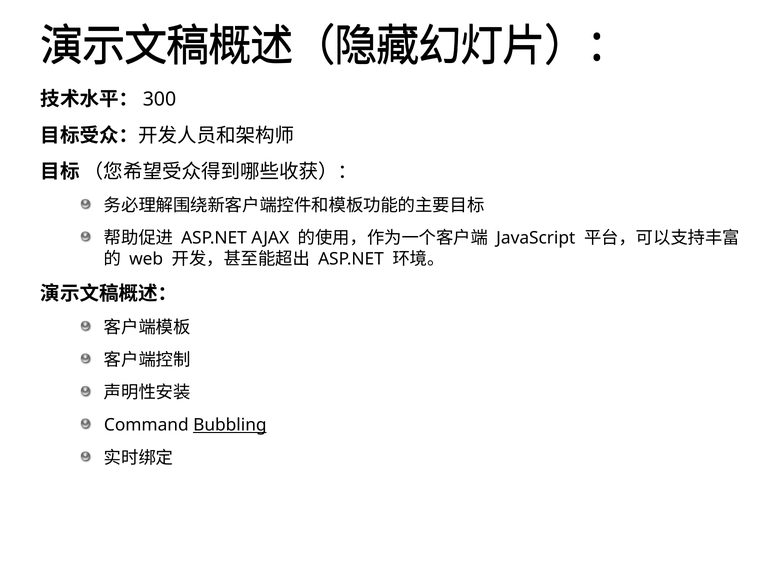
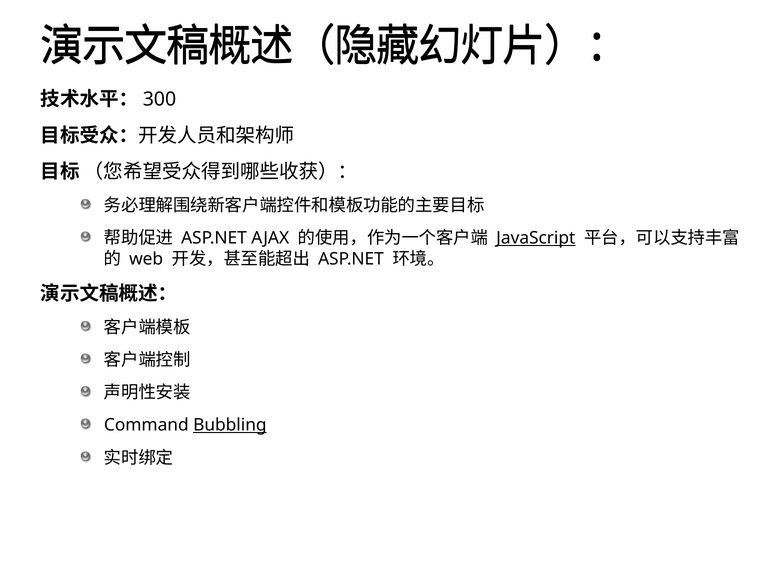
JavaScript underline: none -> present
